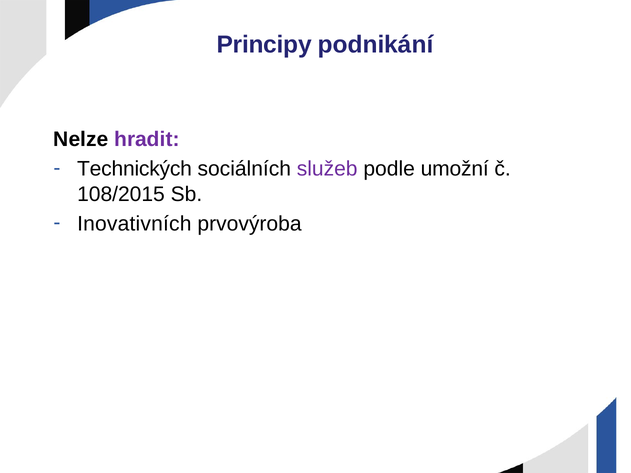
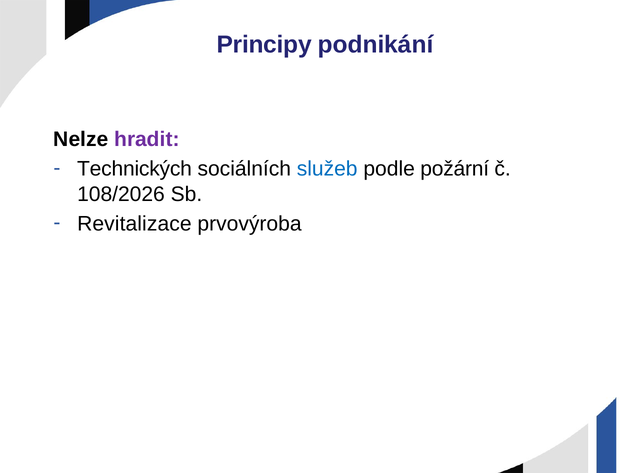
služeb colour: purple -> blue
umožní: umožní -> požární
108/2015: 108/2015 -> 108/2026
Inovativních: Inovativních -> Revitalizace
